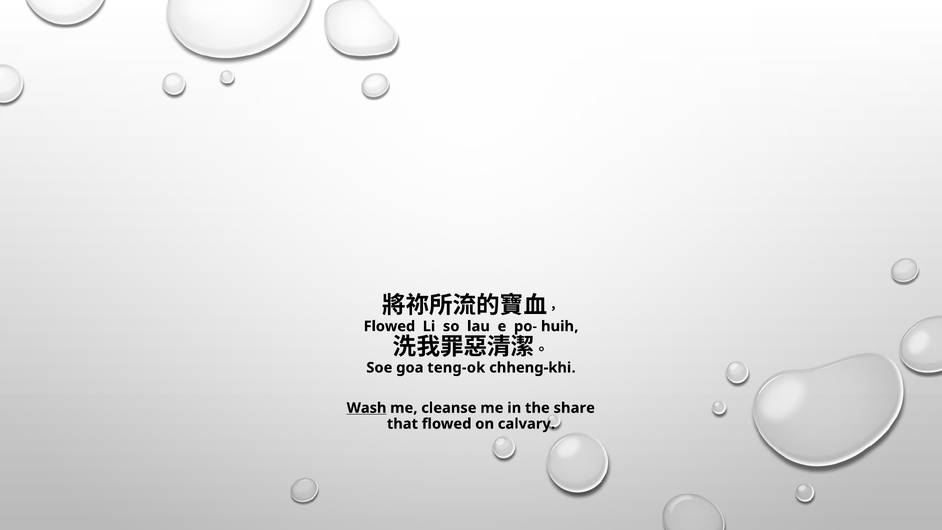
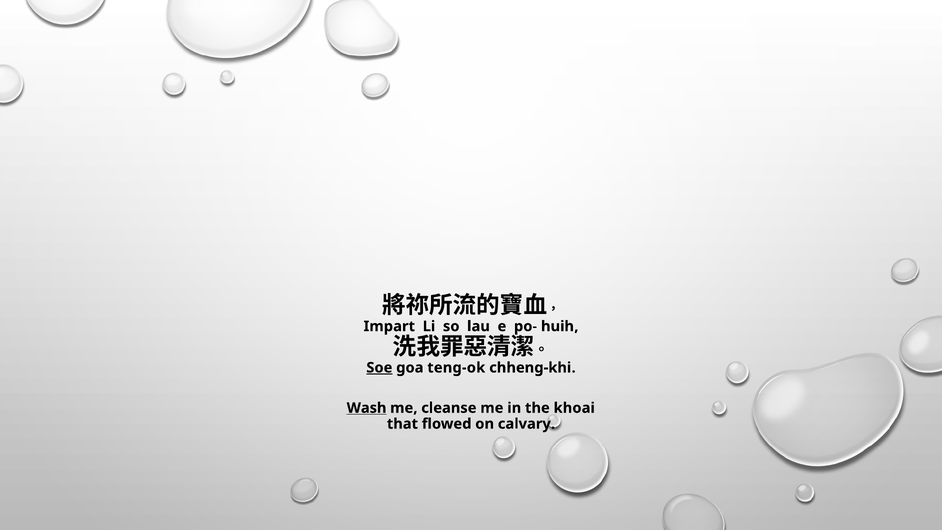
Flowed at (389, 326): Flowed -> Impart
Soe underline: none -> present
share: share -> khoai
